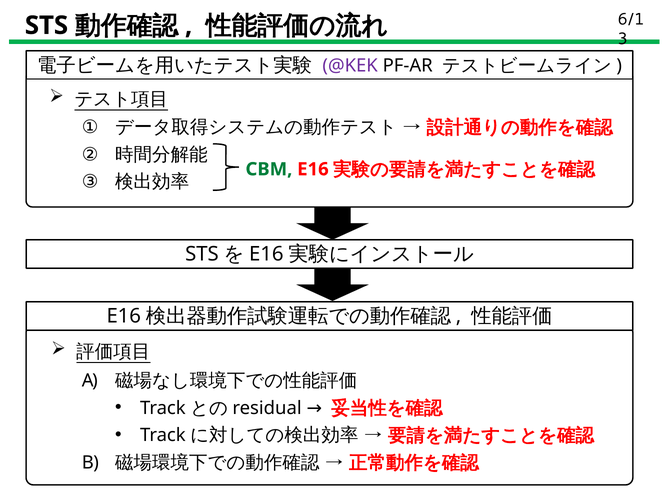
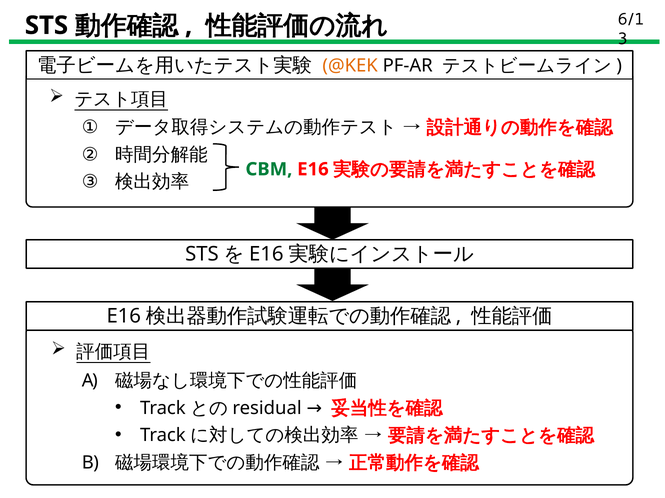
@KEK colour: purple -> orange
